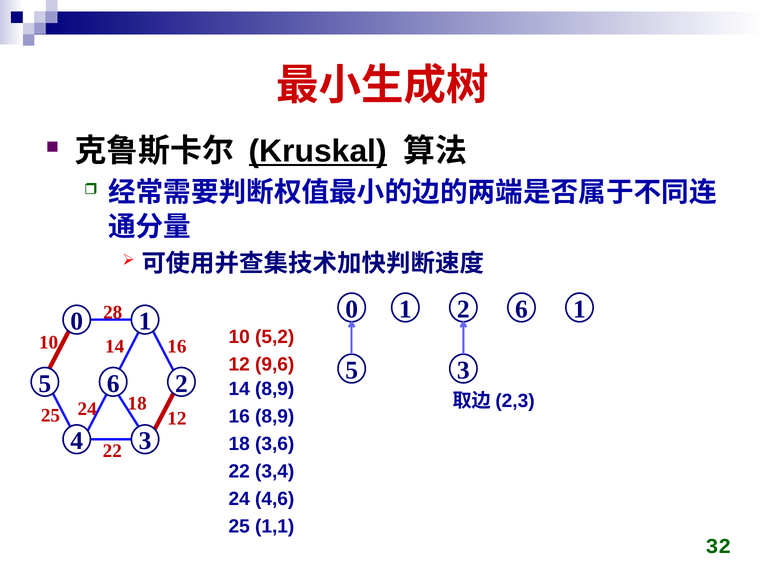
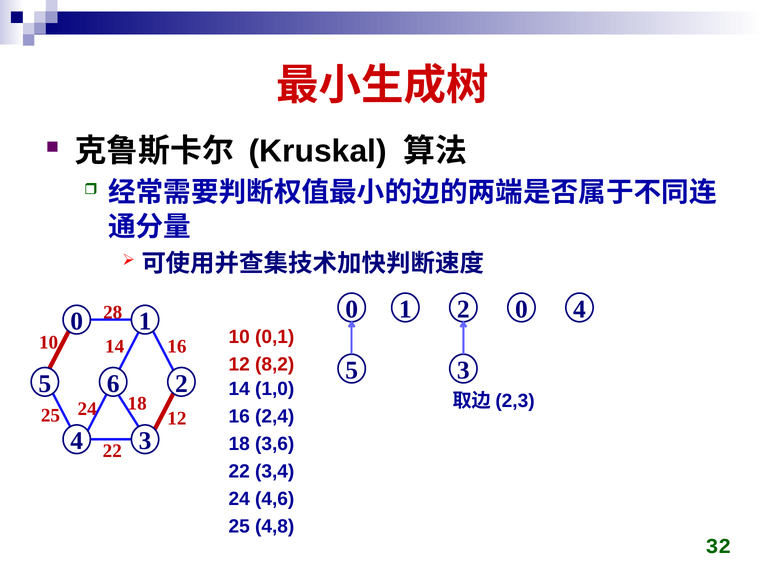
Kruskal underline: present -> none
1 6: 6 -> 0
1 at (579, 309): 1 -> 4
5,2: 5,2 -> 0,1
9,6: 9,6 -> 8,2
14 8,9: 8,9 -> 1,0
16 8,9: 8,9 -> 2,4
1,1: 1,1 -> 4,8
